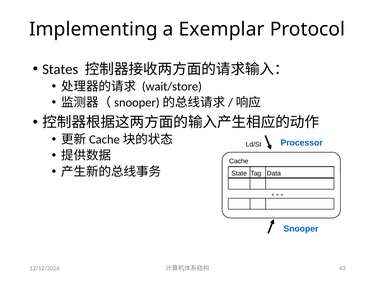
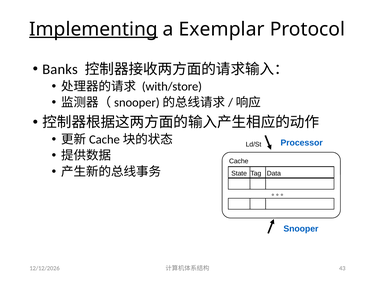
Implementing underline: none -> present
States: States -> Banks
wait/store: wait/store -> with/store
